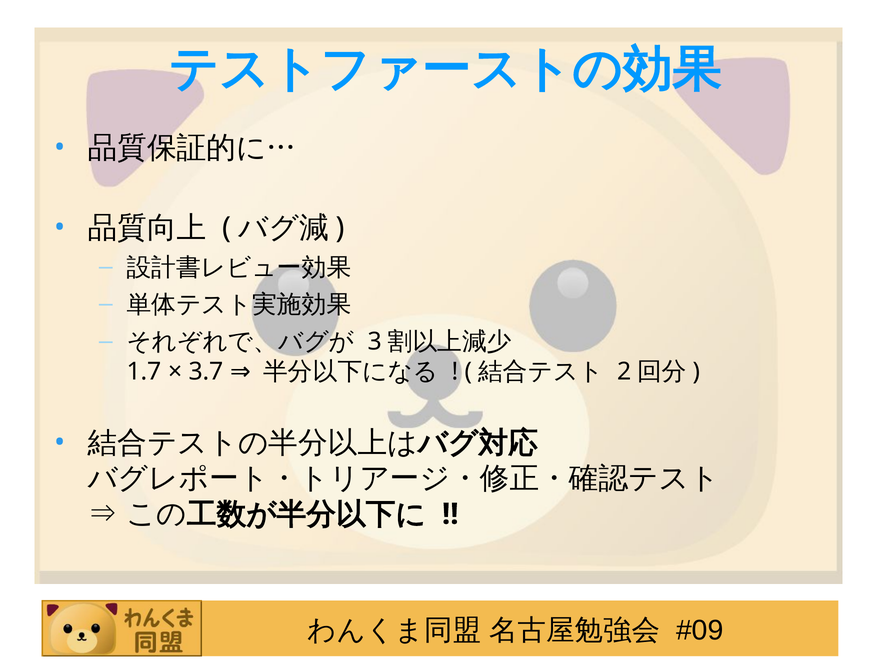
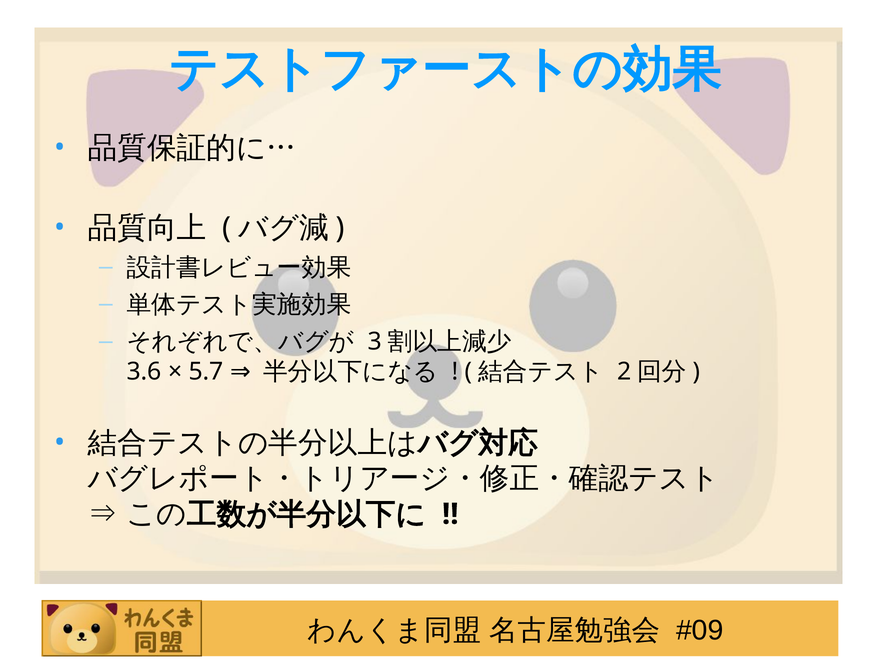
1.7: 1.7 -> 3.6
3.7: 3.7 -> 5.7
